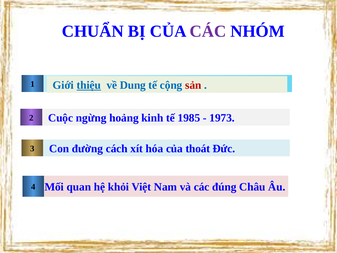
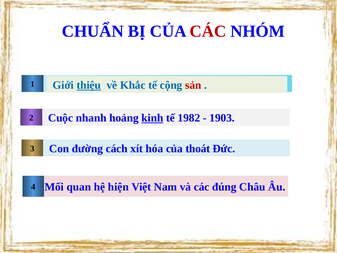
CÁC at (208, 31) colour: purple -> red
Dung: Dung -> Khắc
ngừng: ngừng -> nhanh
kinh underline: none -> present
1985: 1985 -> 1982
1973: 1973 -> 1903
khỏi: khỏi -> hiện
